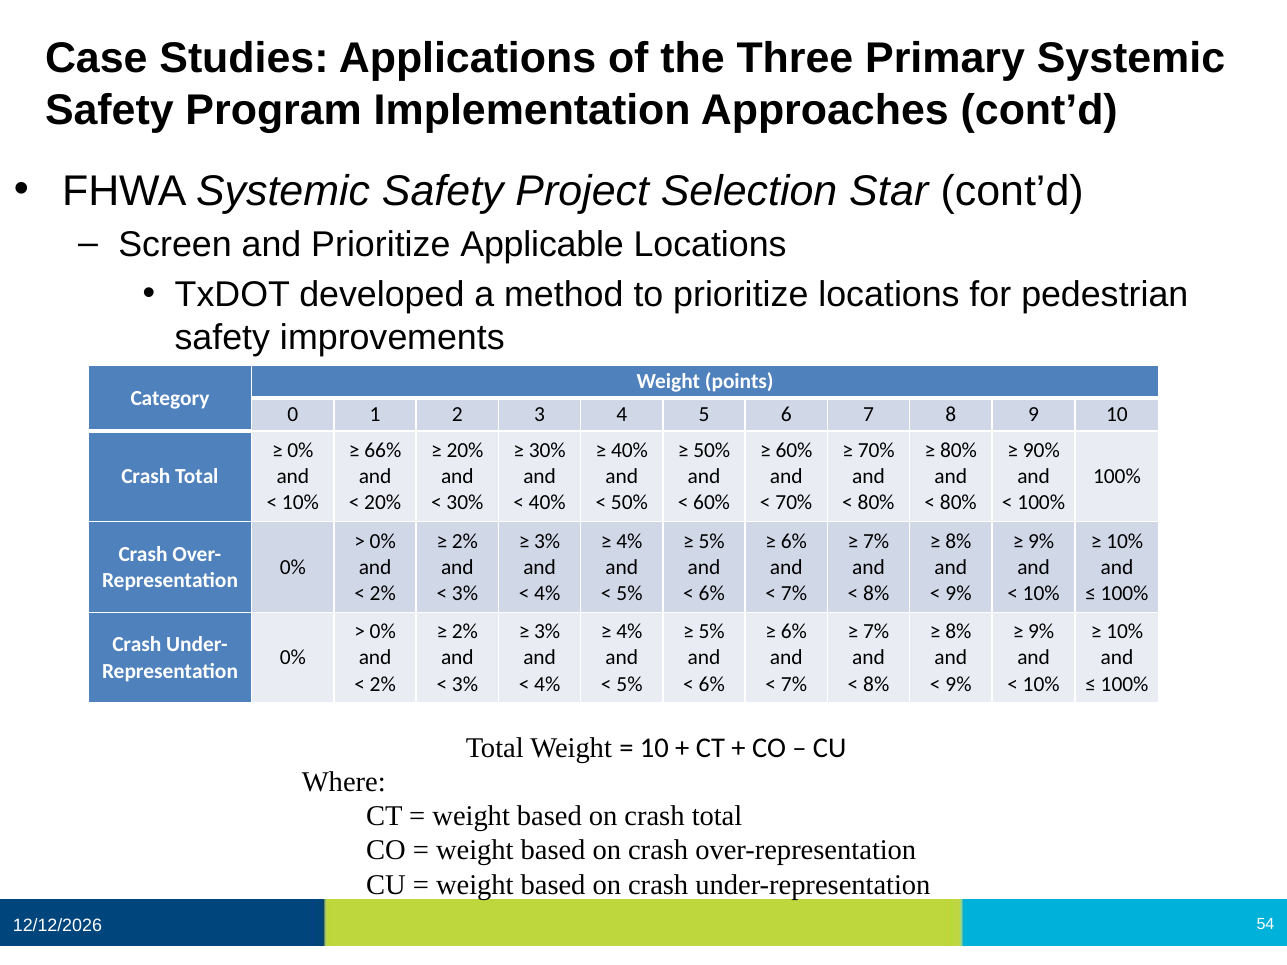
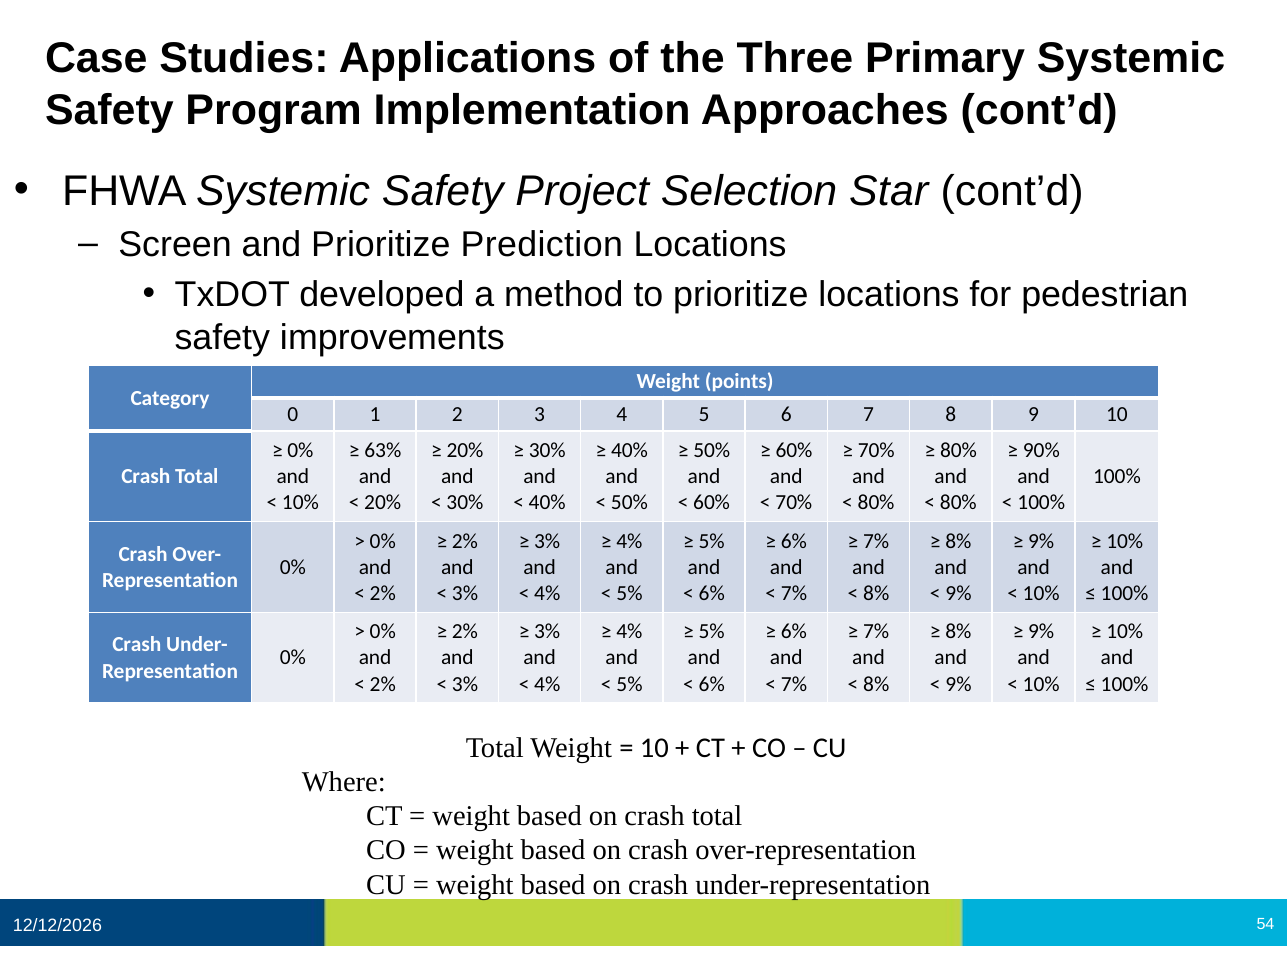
Applicable: Applicable -> Prediction
66%: 66% -> 63%
